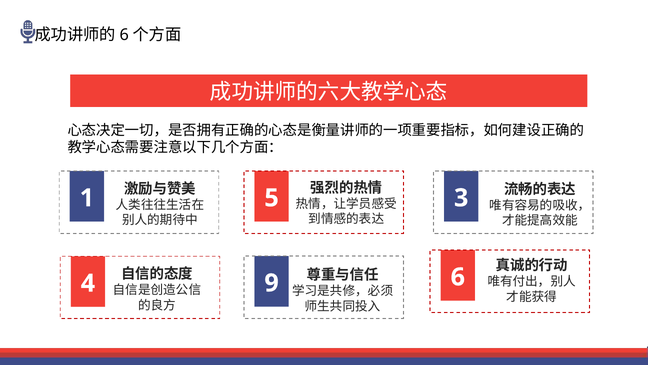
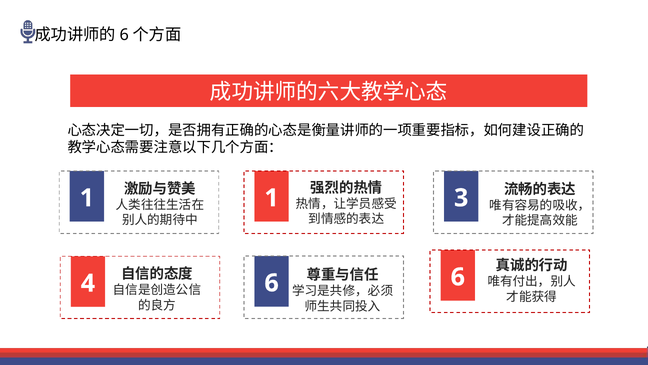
1 5: 5 -> 1
4 9: 9 -> 6
